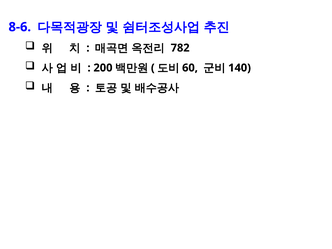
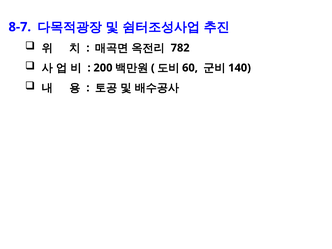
8-6: 8-6 -> 8-7
